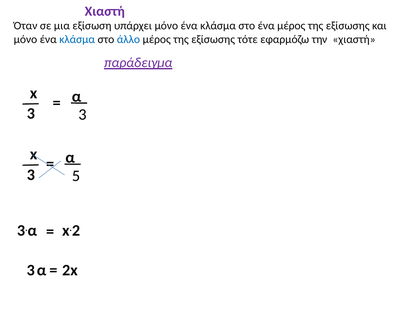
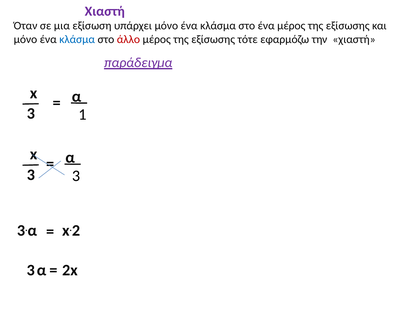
άλλο colour: blue -> red
3 3: 3 -> 1
3 5: 5 -> 3
